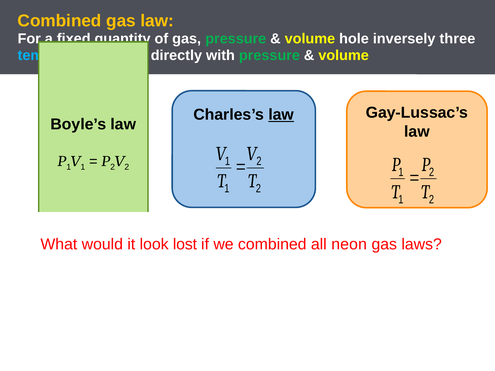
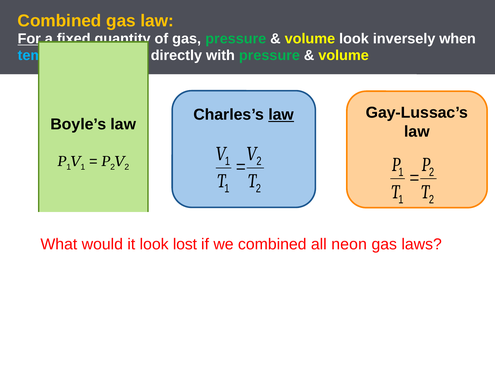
For underline: none -> present
volume hole: hole -> look
three: three -> when
